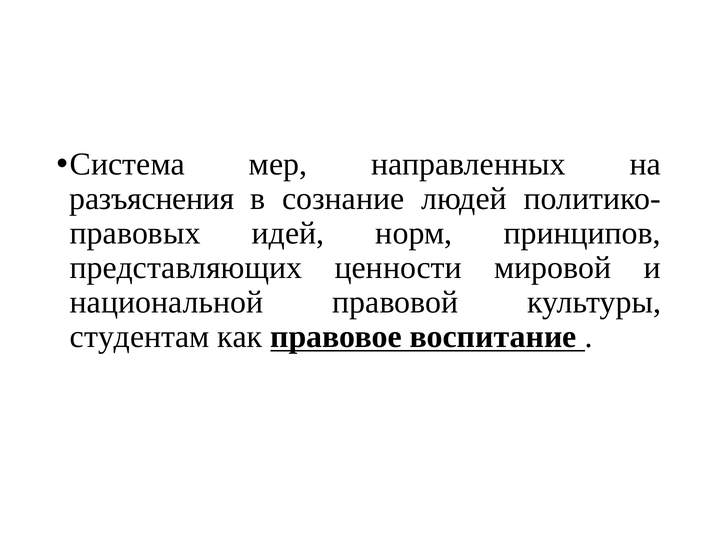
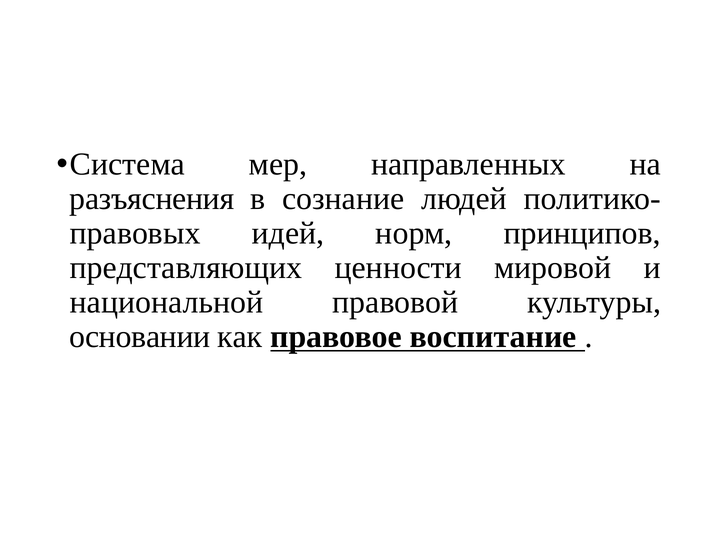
студентам: студентам -> основании
